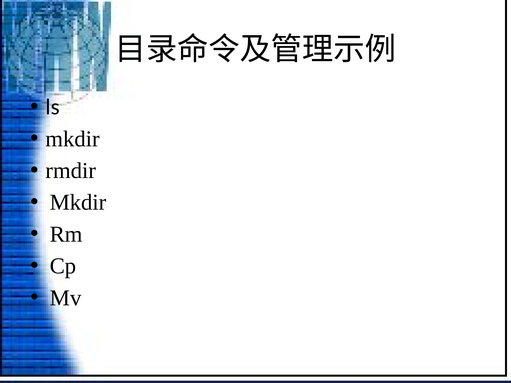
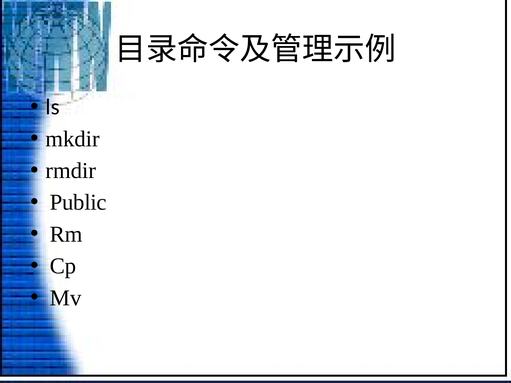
Mkdir at (78, 203): Mkdir -> Public
